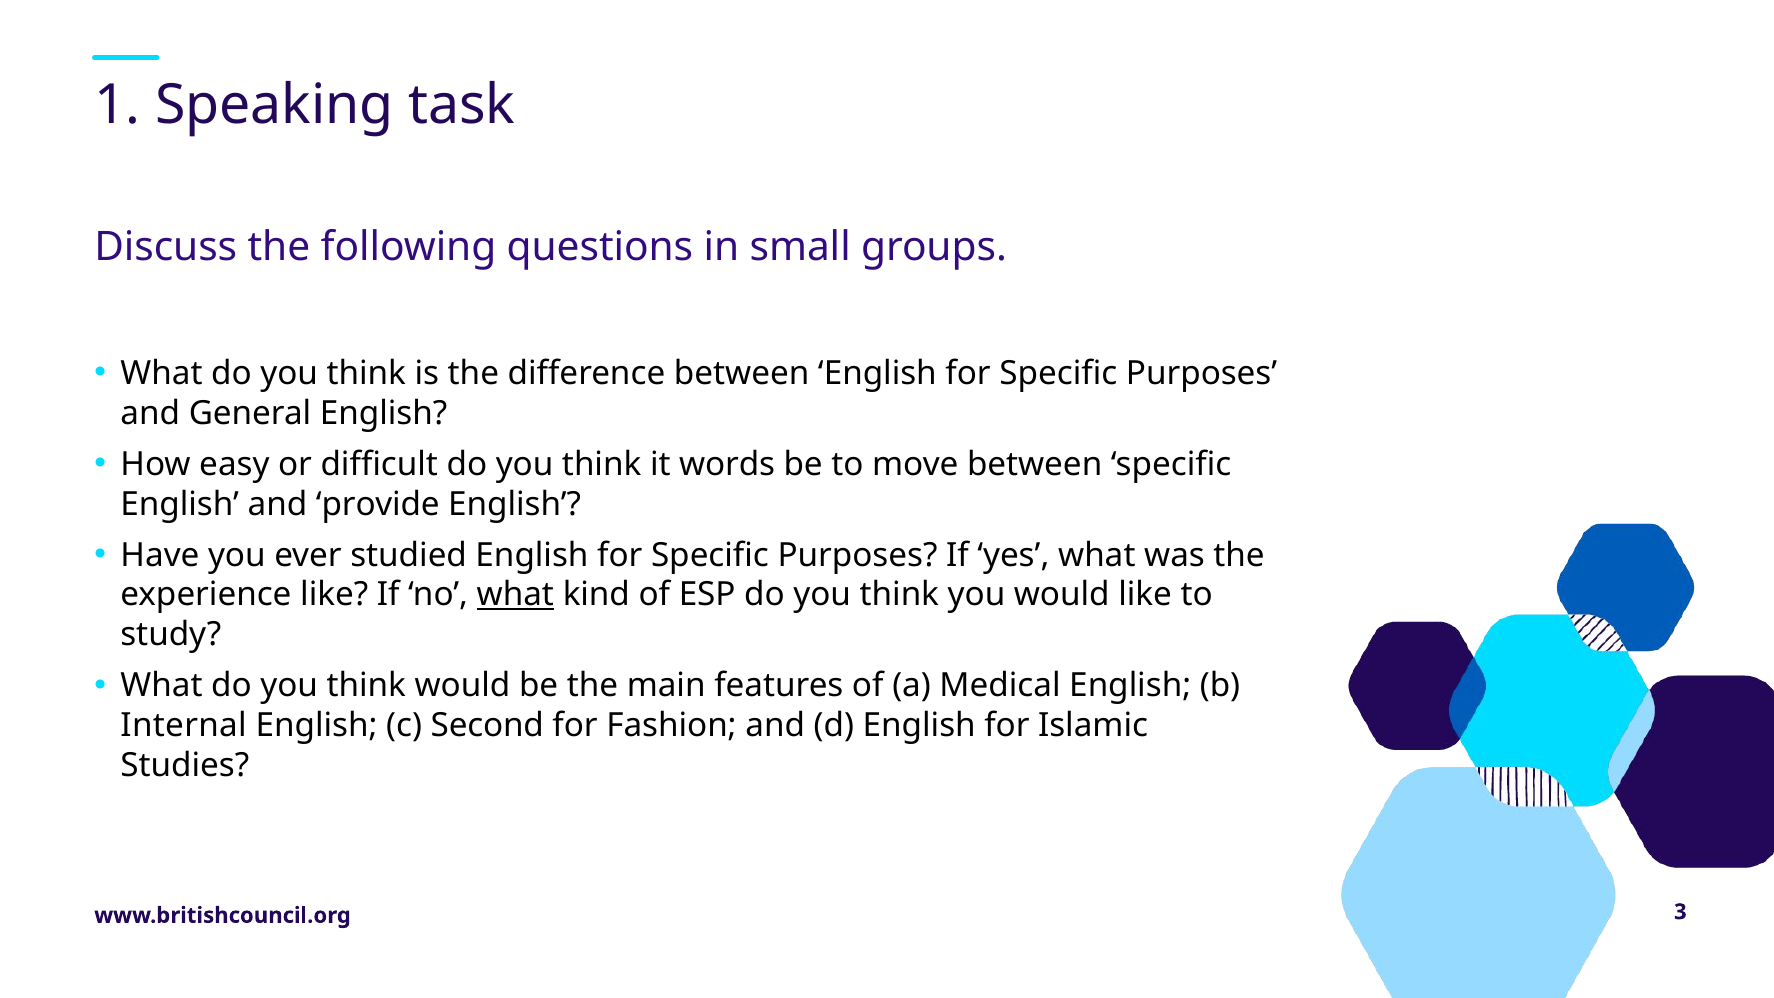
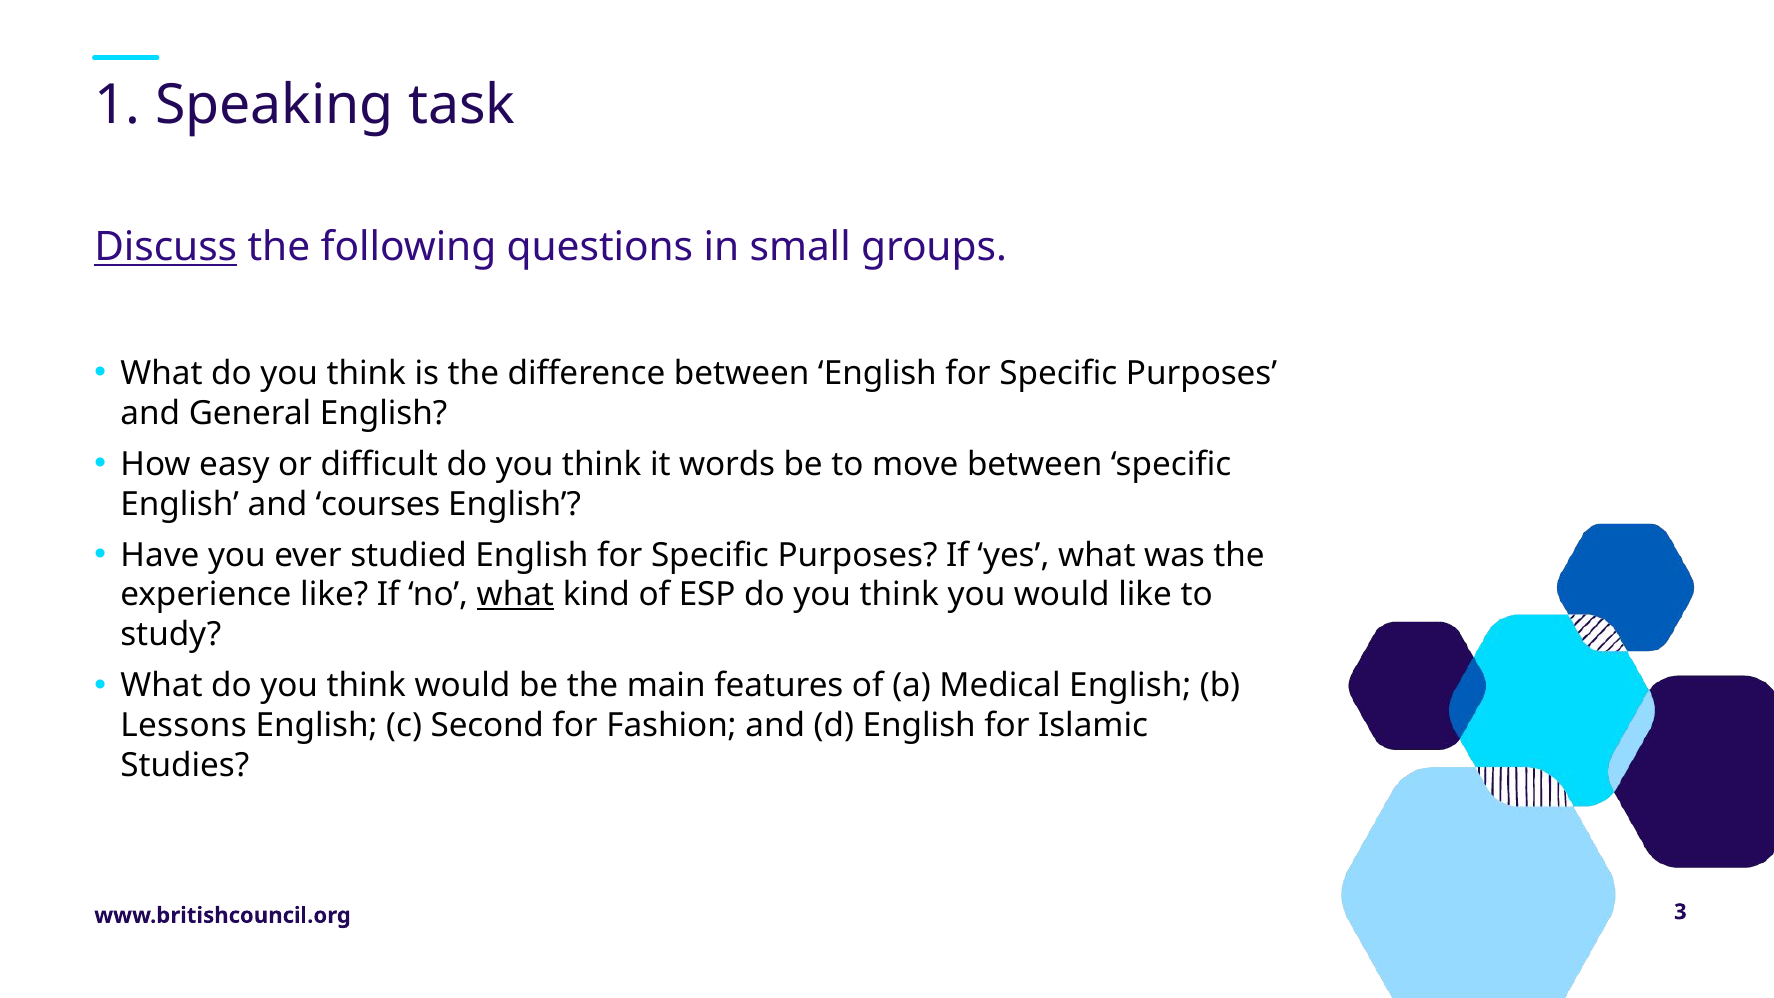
Discuss underline: none -> present
provide: provide -> courses
Internal: Internal -> Lessons
